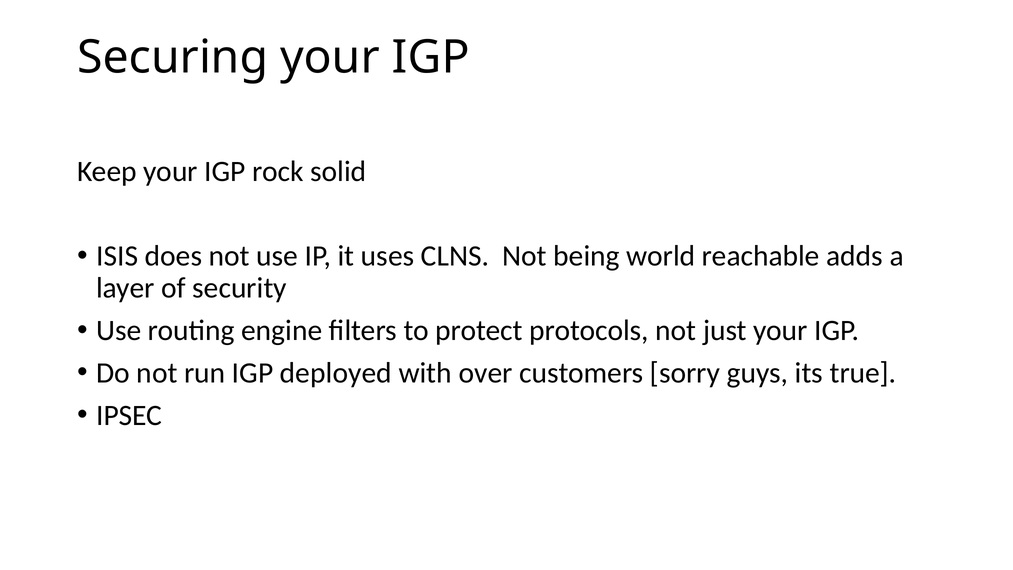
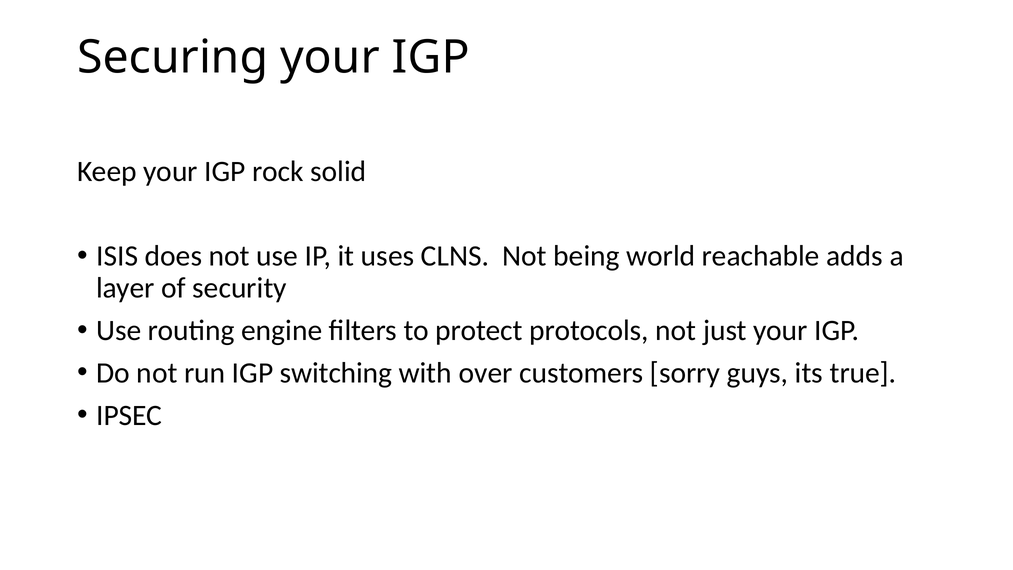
deployed: deployed -> switching
